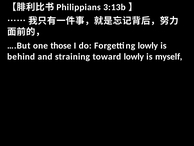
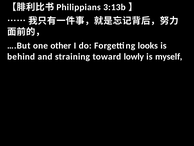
those: those -> other
Forgetting lowly: lowly -> looks
